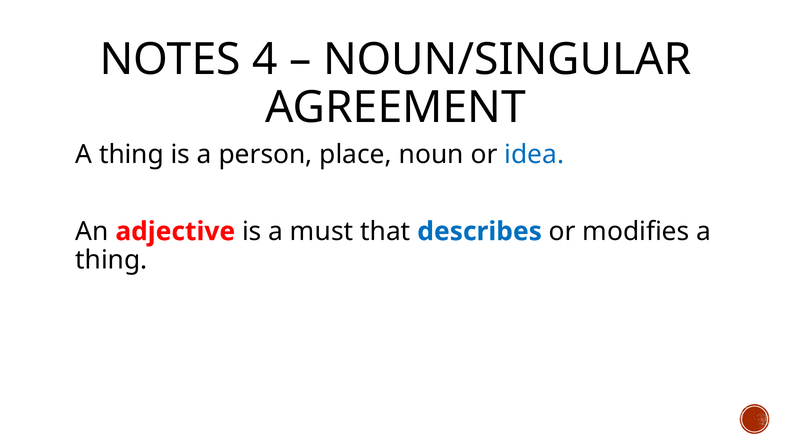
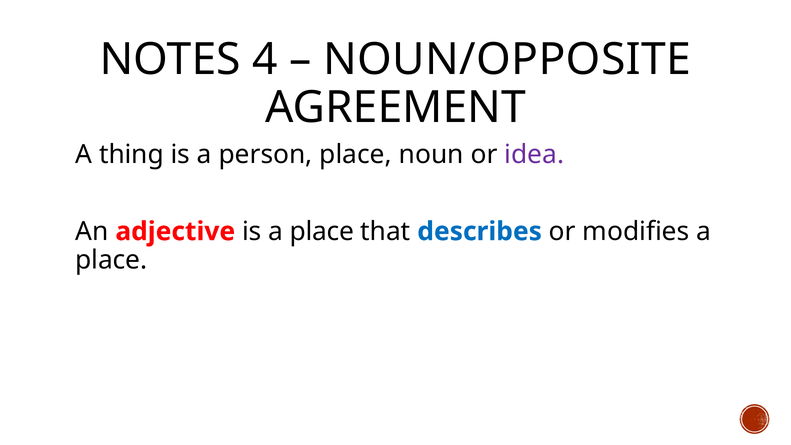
NOUN/SINGULAR: NOUN/SINGULAR -> NOUN/OPPOSITE
idea colour: blue -> purple
is a must: must -> place
thing at (111, 260): thing -> place
